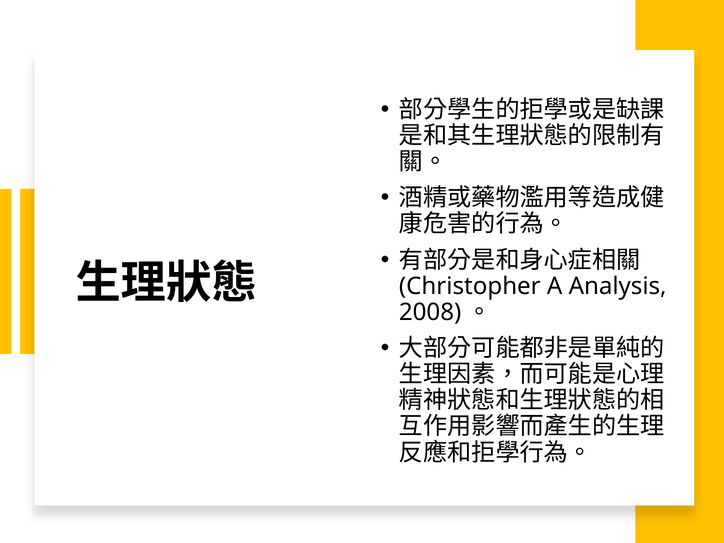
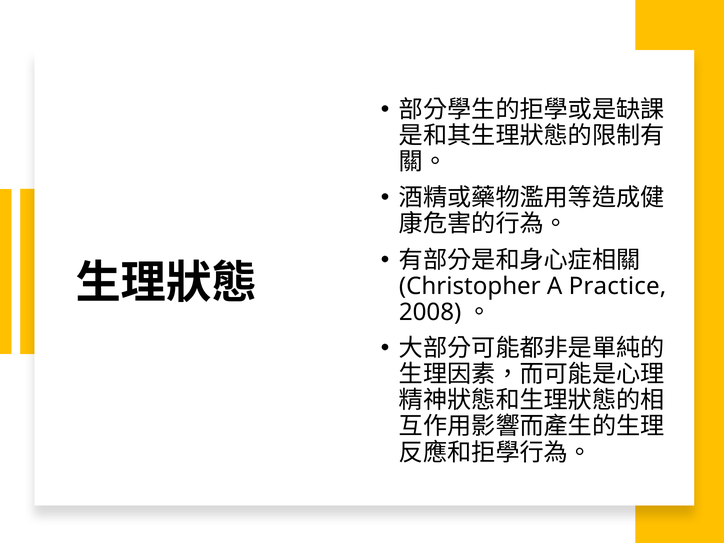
Analysis: Analysis -> Practice
